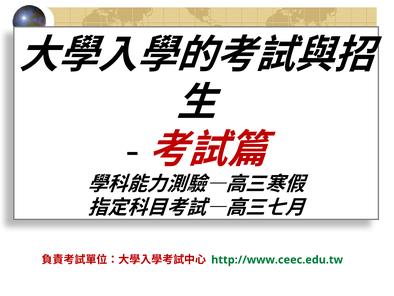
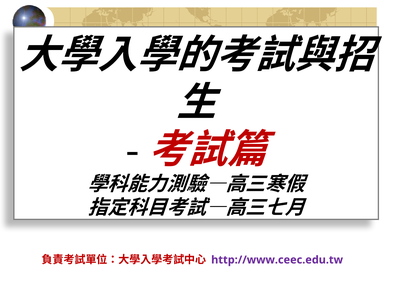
http://www.ceec.edu.tw colour: green -> purple
